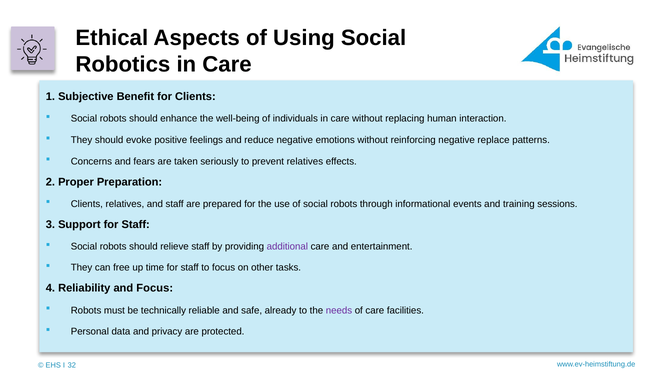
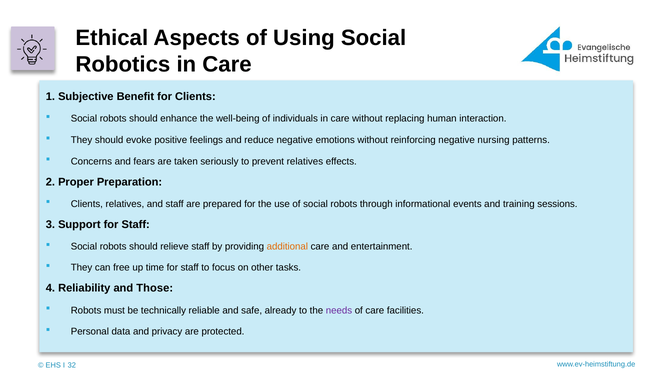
replace: replace -> nursing
additional colour: purple -> orange
and Focus: Focus -> Those
